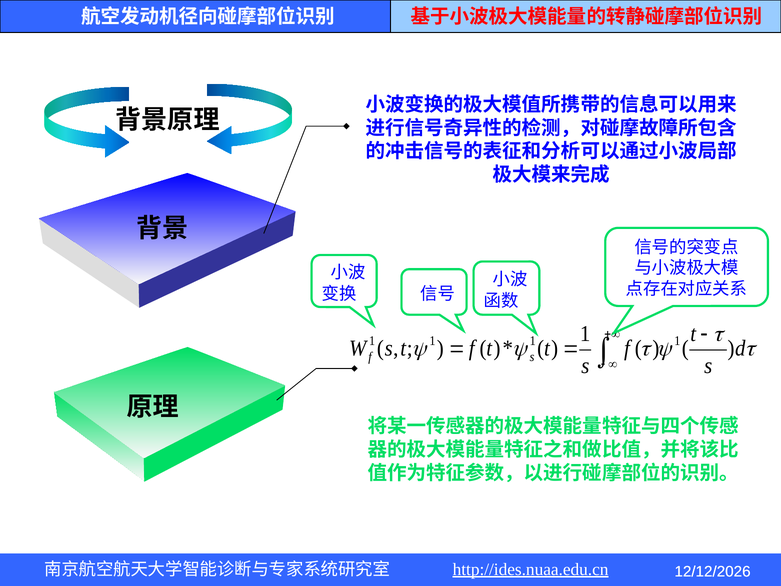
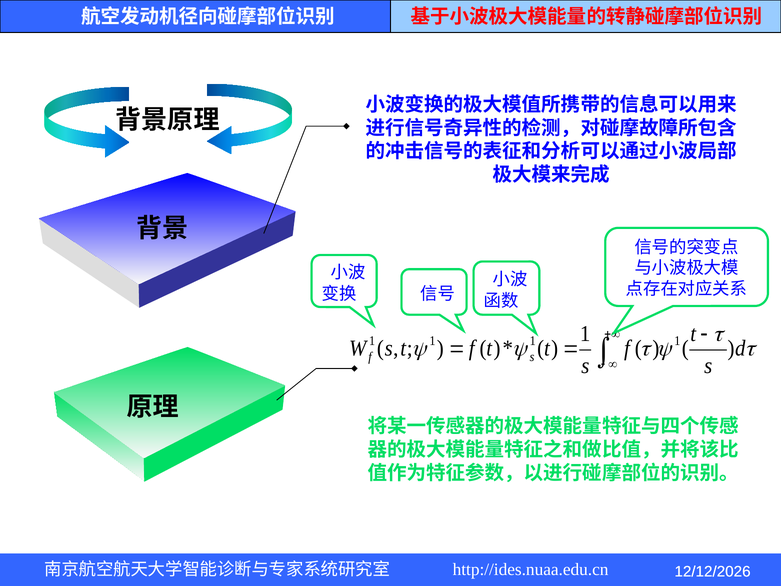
http://ides.nuaa.edu.cn underline: present -> none
